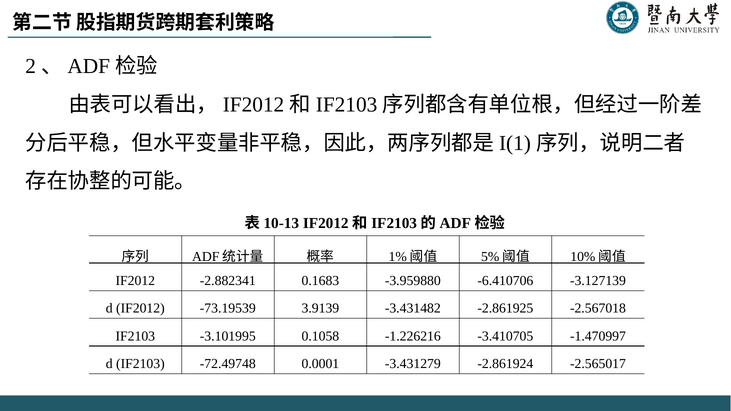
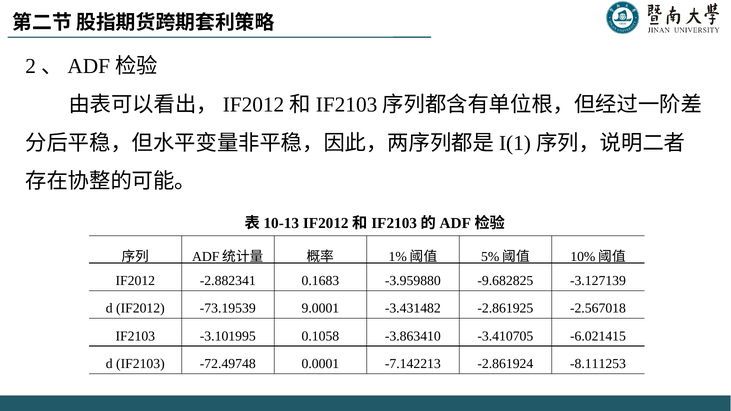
-6.410706: -6.410706 -> -9.682825
3.9139: 3.9139 -> 9.0001
-1.226216: -1.226216 -> -3.863410
-1.470997: -1.470997 -> -6.021415
-3.431279: -3.431279 -> -7.142213
-2.565017: -2.565017 -> -8.111253
